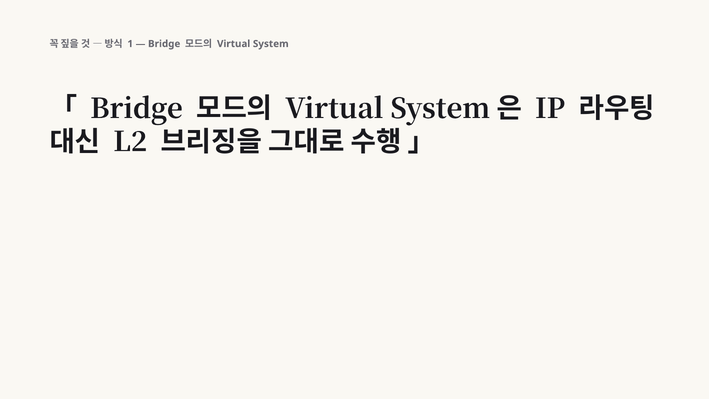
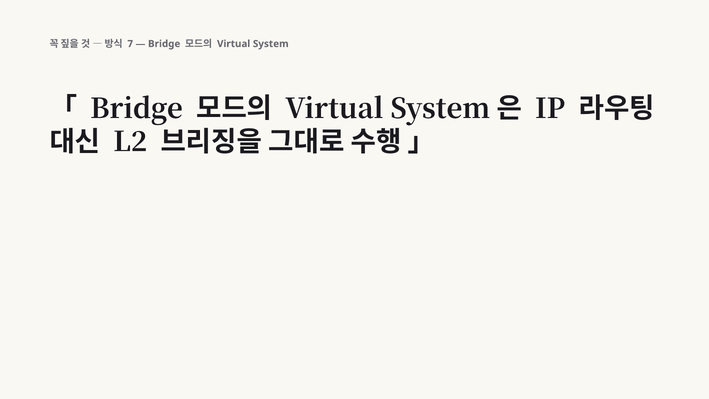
1: 1 -> 7
